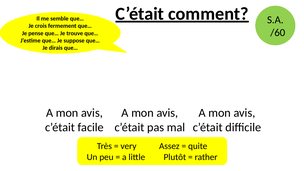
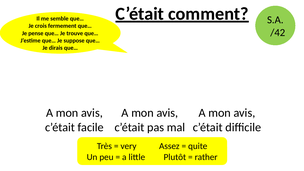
/60: /60 -> /42
